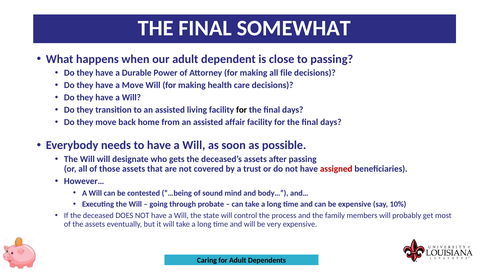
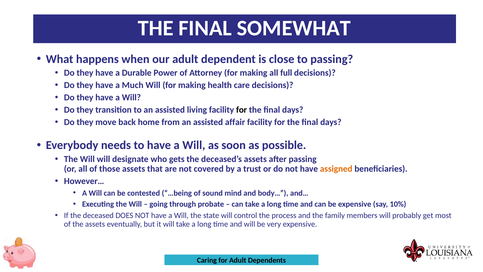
file: file -> full
a Move: Move -> Much
assigned colour: red -> orange
